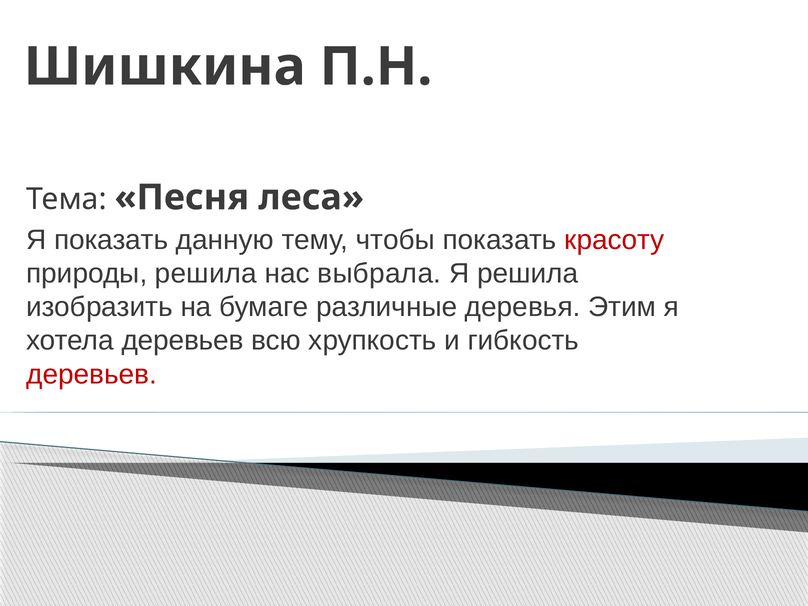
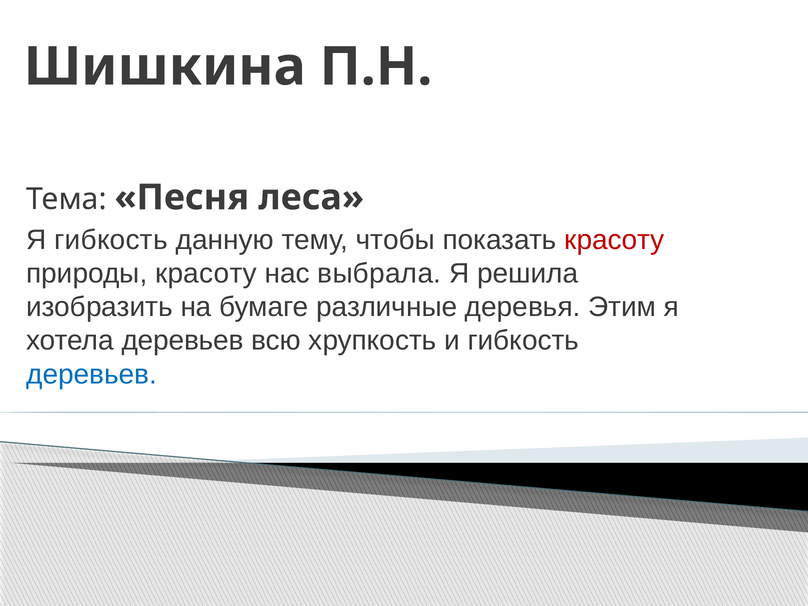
Я показать: показать -> гибкость
природы решила: решила -> красоту
деревьев at (92, 374) colour: red -> blue
